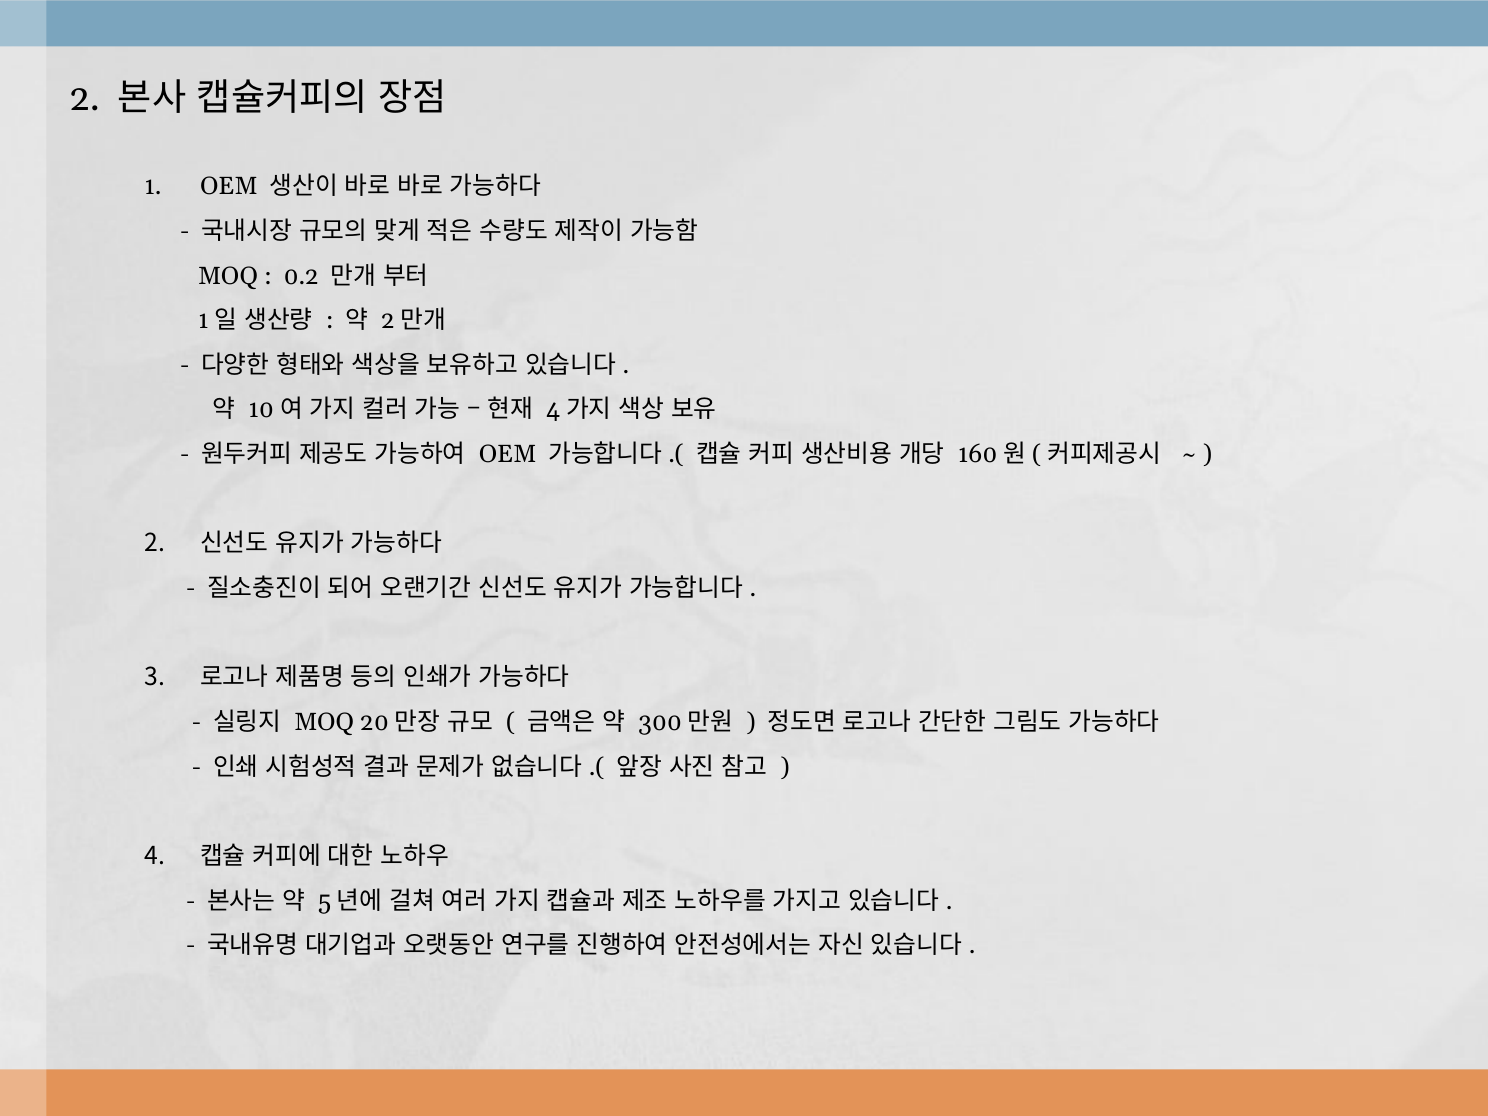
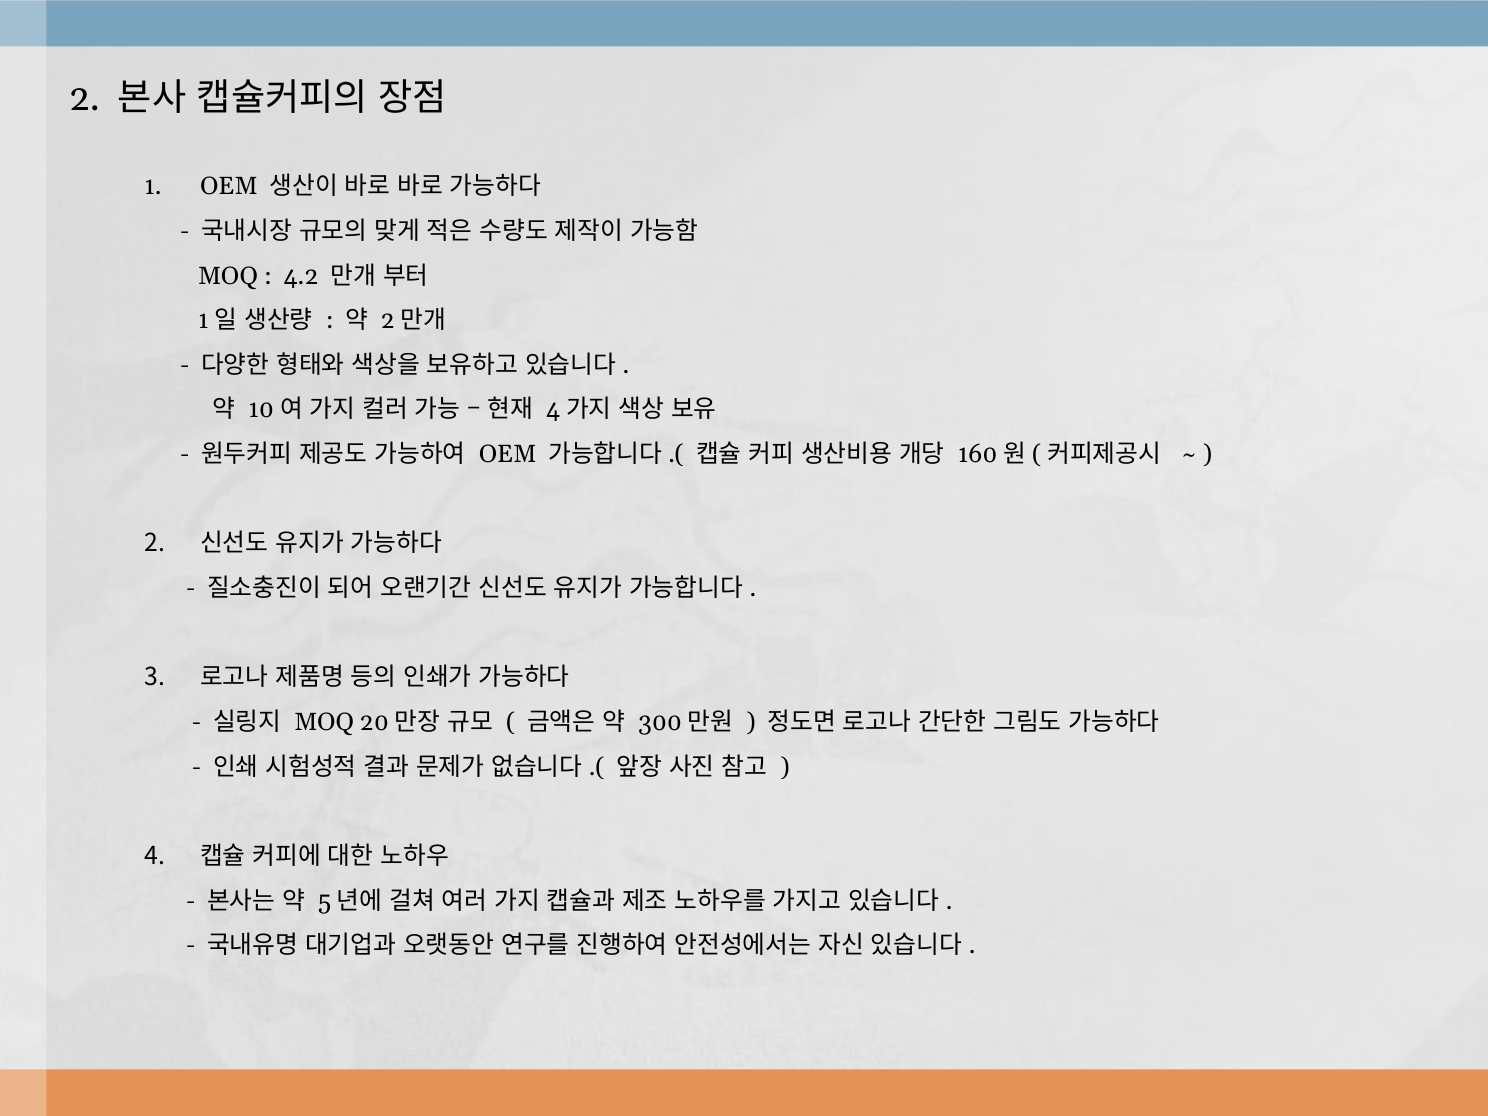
0.2: 0.2 -> 4.2
